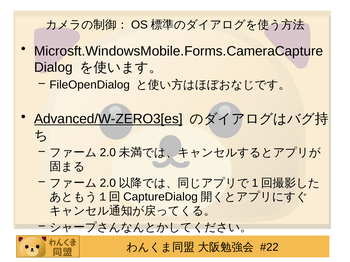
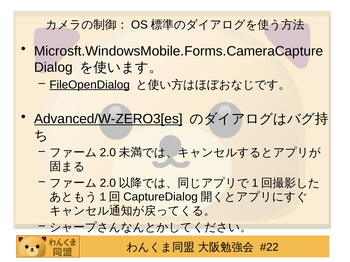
FileOpenDialog underline: none -> present
